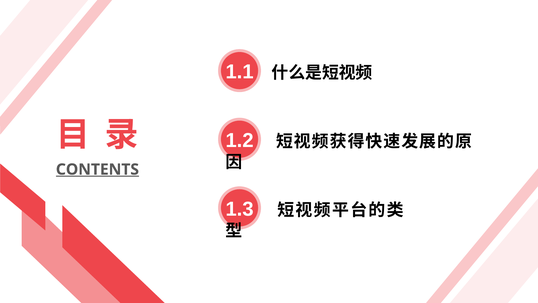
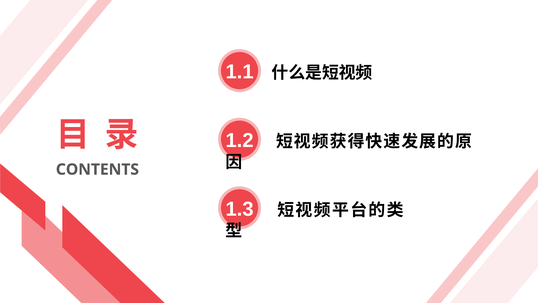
CONTENTS underline: present -> none
